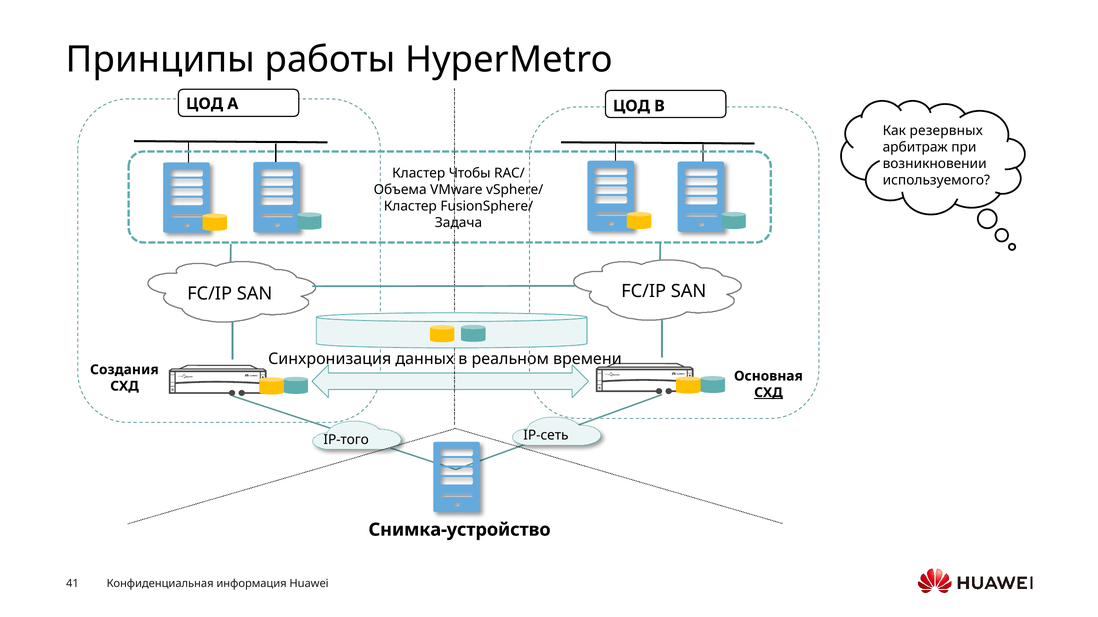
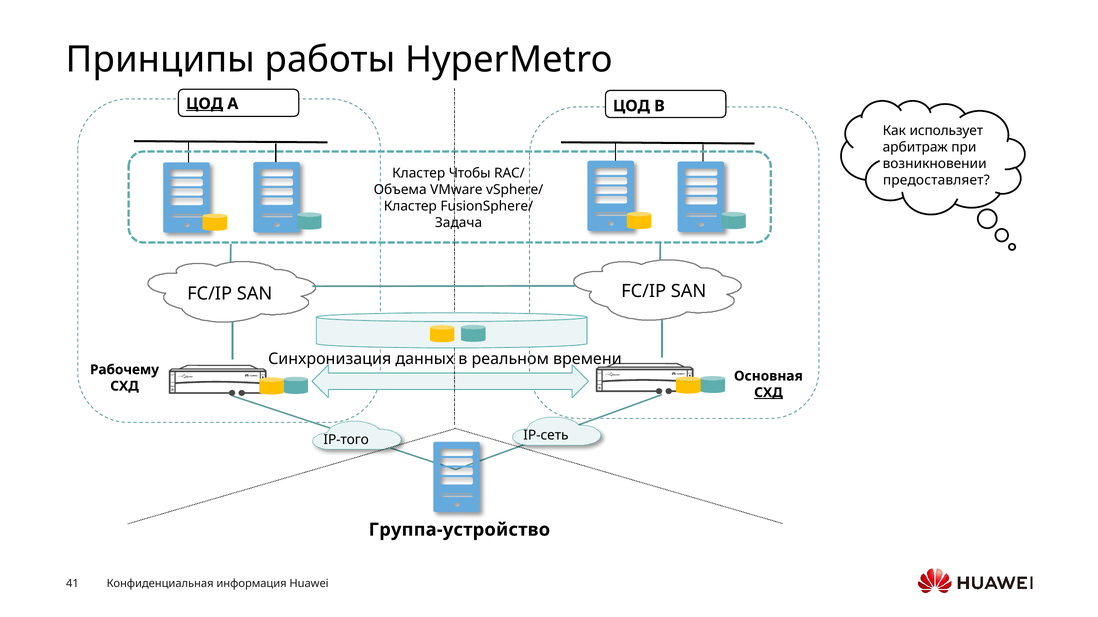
ЦОД at (205, 104) underline: none -> present
резервных: резервных -> использует
используемого: используемого -> предоставляет
Создания: Создания -> Рабочему
Снимка-устройство: Снимка-устройство -> Группа-устройство
